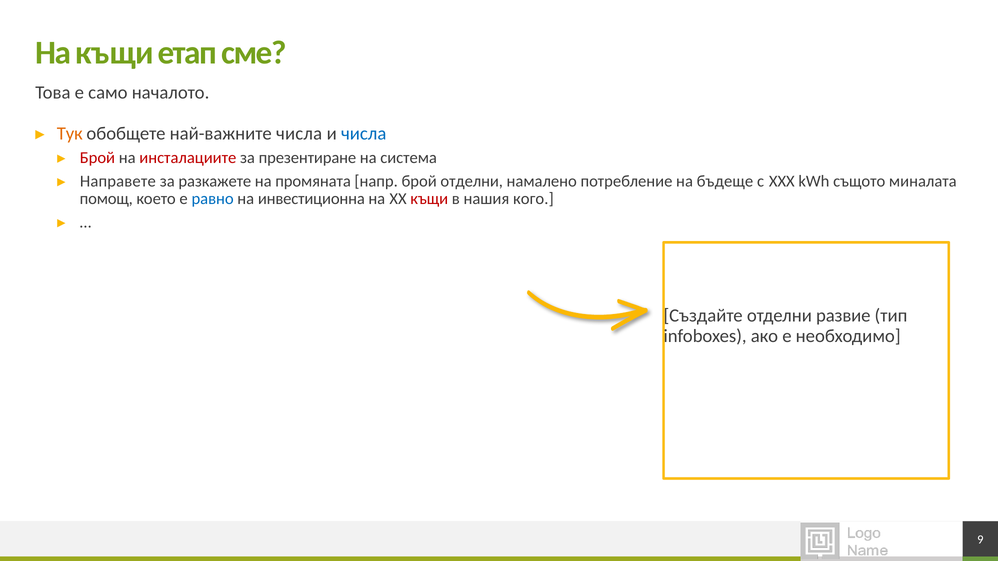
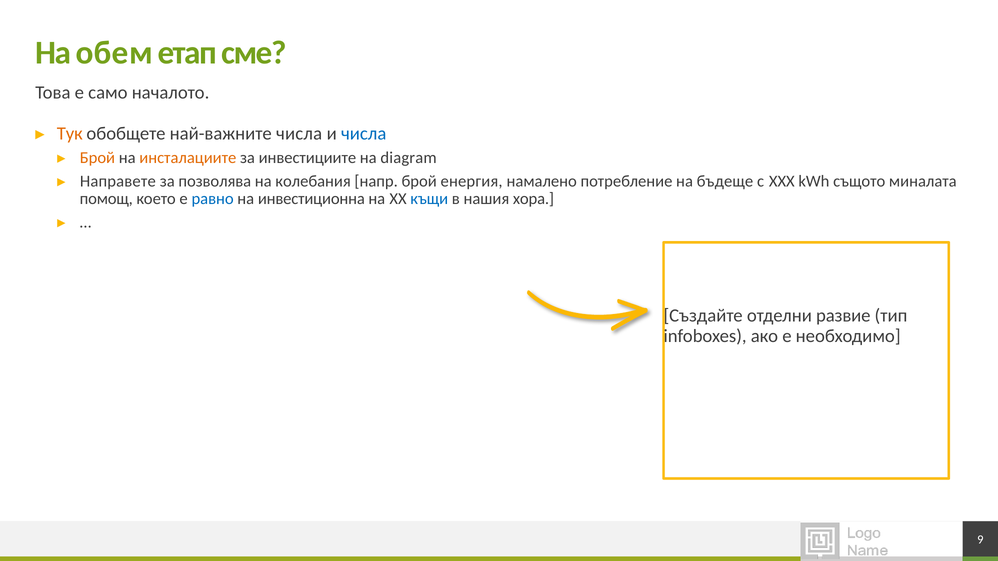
На къщи: къщи -> обем
Брой at (97, 158) colour: red -> orange
инсталациите colour: red -> orange
презентиране: презентиране -> инвестициите
система: система -> diagram
разкажете: разкажете -> позволява
промяната: промяната -> колебания
брой отделни: отделни -> енергия
къщи at (429, 199) colour: red -> blue
кого: кого -> хора
